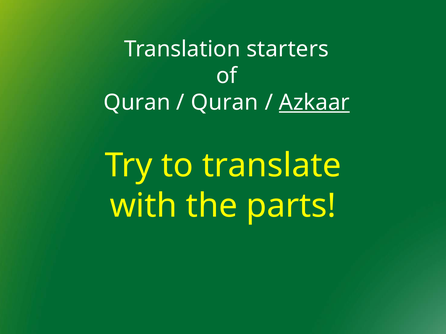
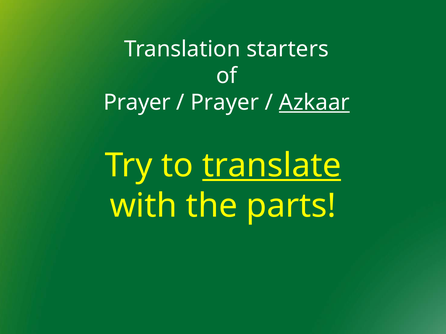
Quran at (137, 103): Quran -> Prayer
Quran at (225, 103): Quran -> Prayer
translate underline: none -> present
